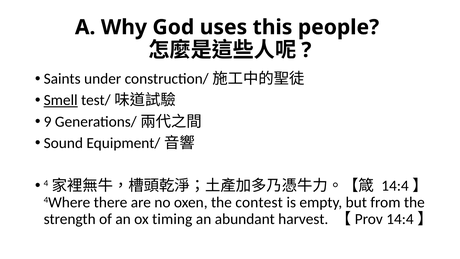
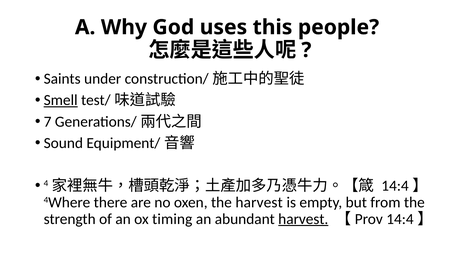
9: 9 -> 7
the contest: contest -> harvest
harvest at (303, 219) underline: none -> present
